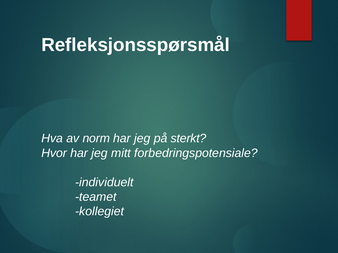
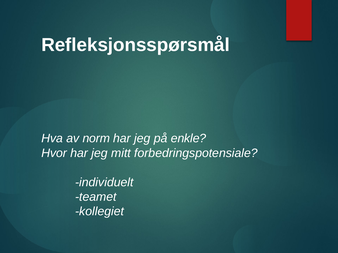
sterkt: sterkt -> enkle
